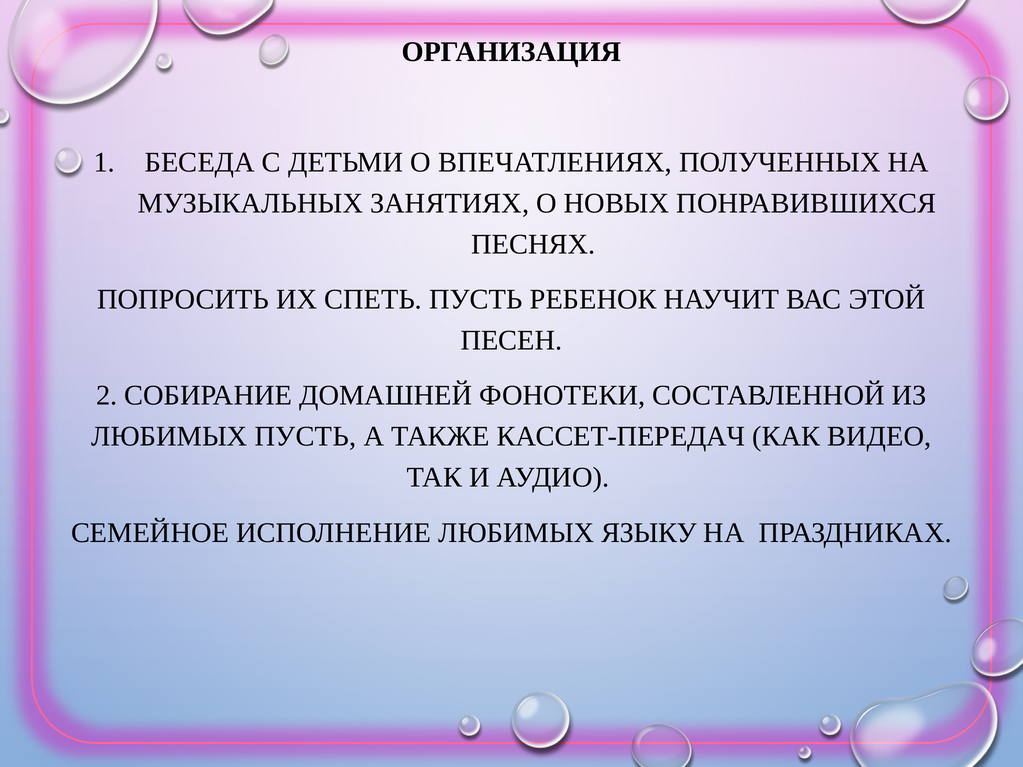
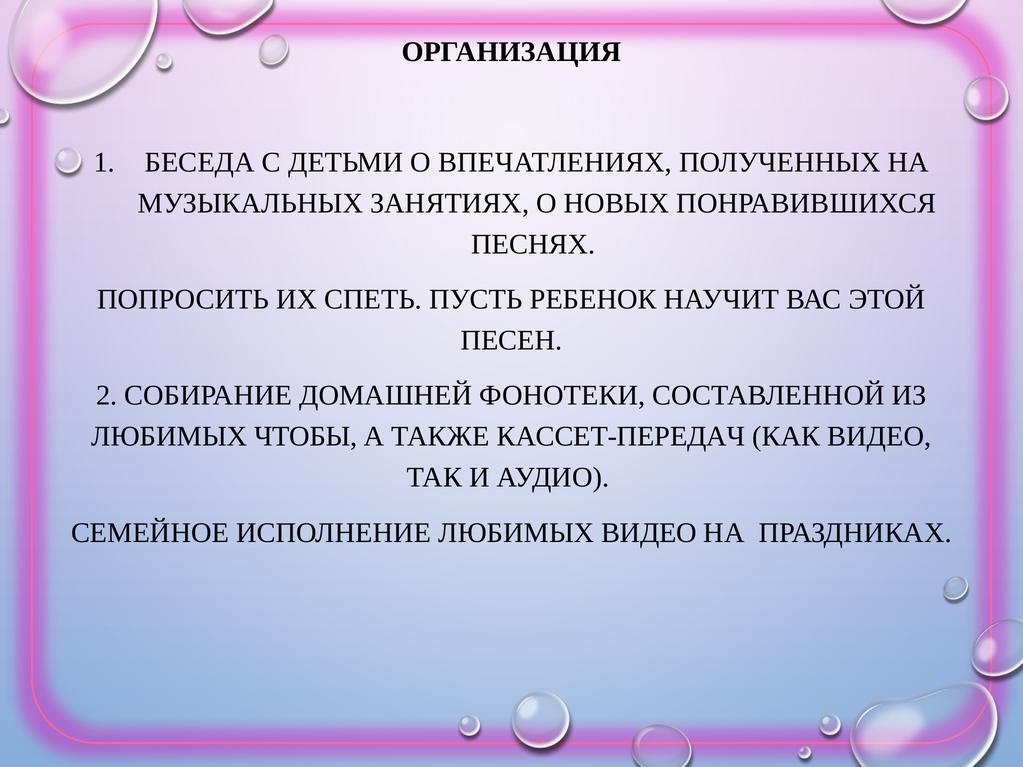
ЛЮБИМЫХ ПУСТЬ: ПУСТЬ -> ЧТОБЫ
ЛЮБИМЫХ ЯЗЫКУ: ЯЗЫКУ -> ВИДЕО
